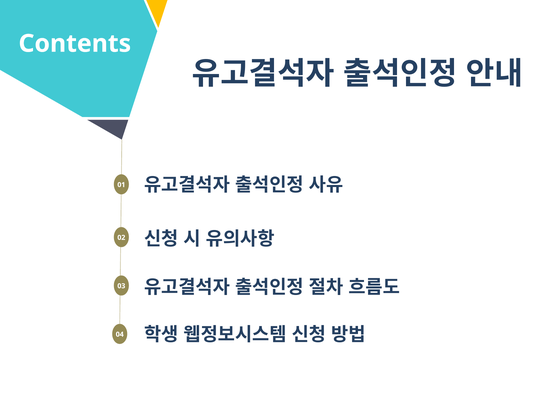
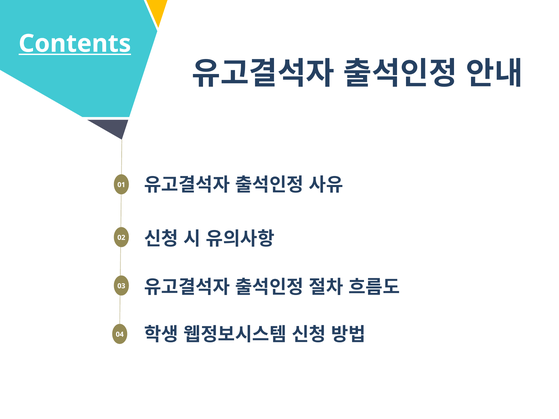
Contents underline: none -> present
